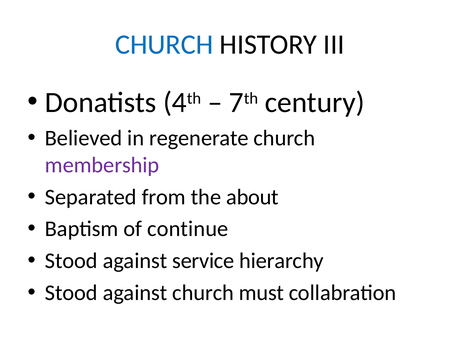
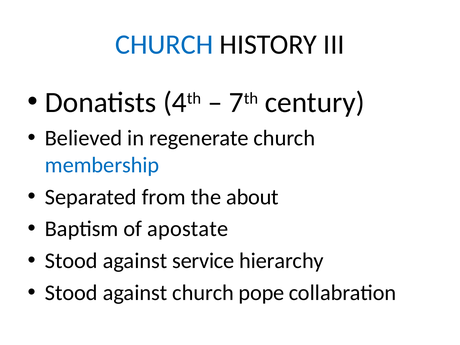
membership colour: purple -> blue
continue: continue -> apostate
must: must -> pope
